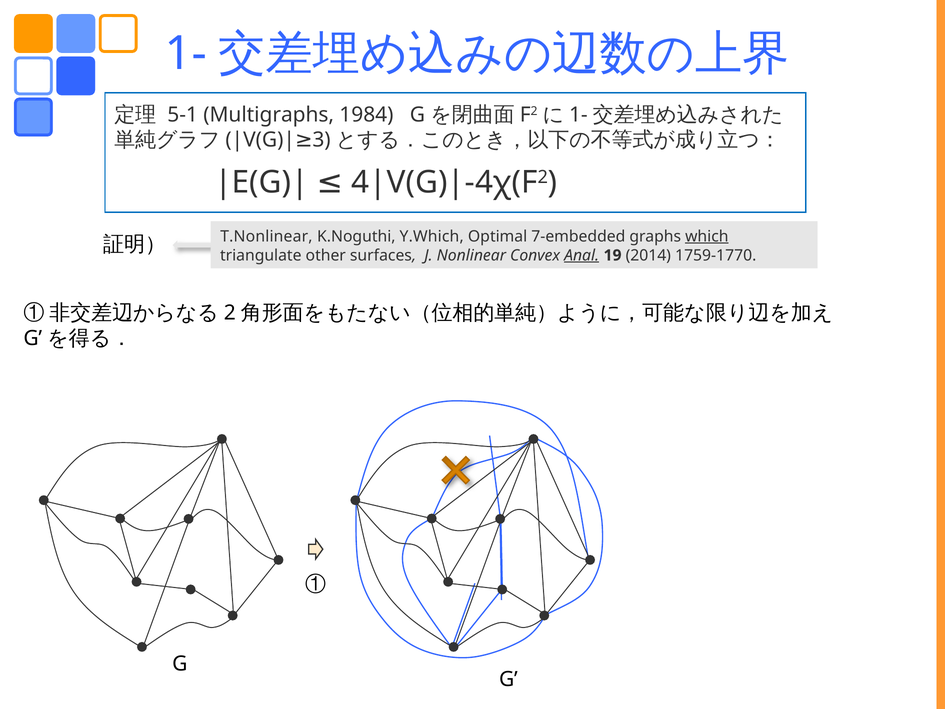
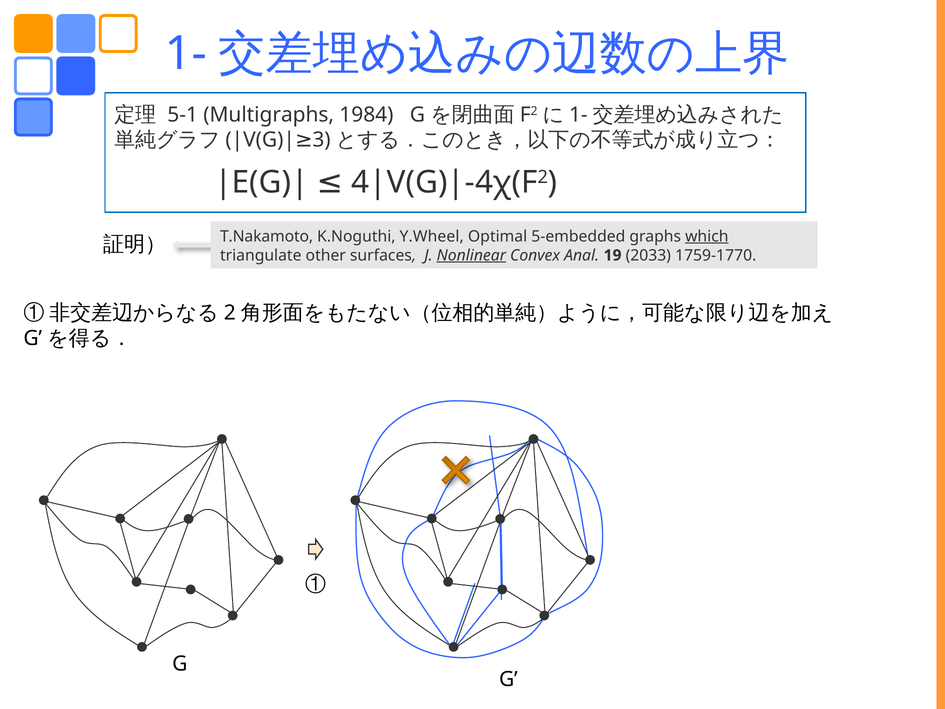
T.Nonlinear: T.Nonlinear -> T.Nakamoto
Y.Which: Y.Which -> Y.Wheel
7-embedded: 7-embedded -> 5-embedded
Nonlinear underline: none -> present
Anal underline: present -> none
2014: 2014 -> 2033
